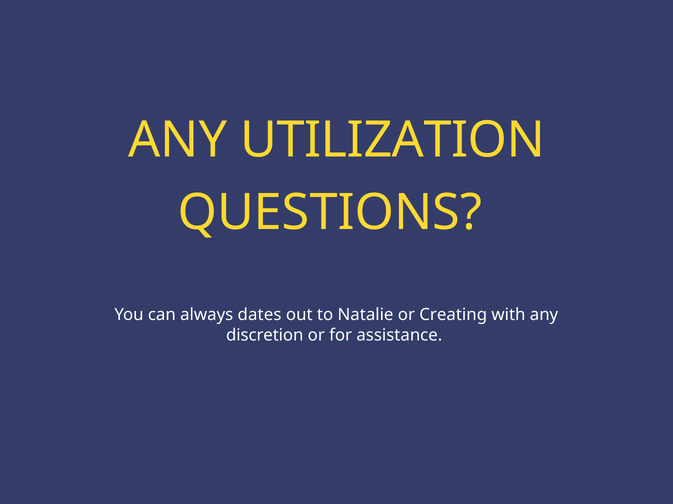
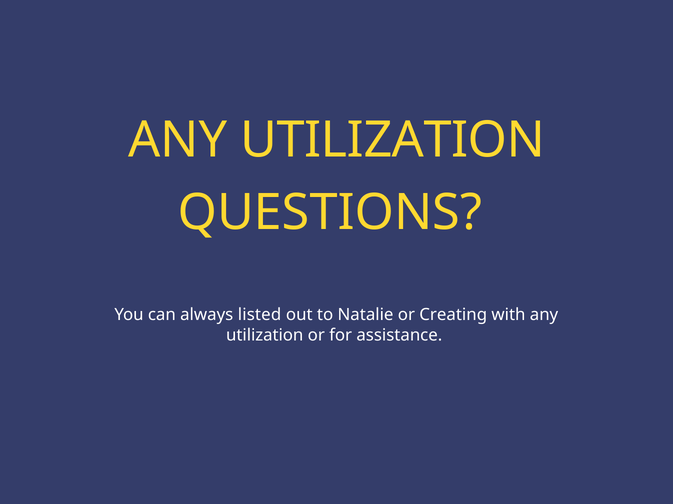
dates: dates -> listed
discretion at (265, 336): discretion -> utilization
